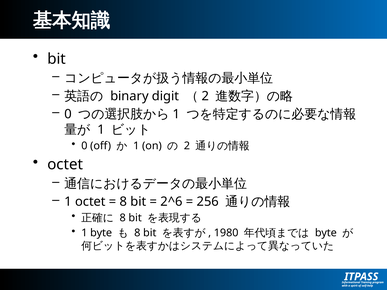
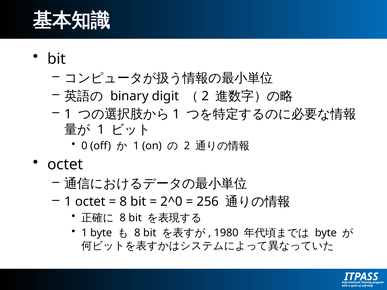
0 at (68, 114): 0 -> 1
2^6: 2^6 -> 2^0
